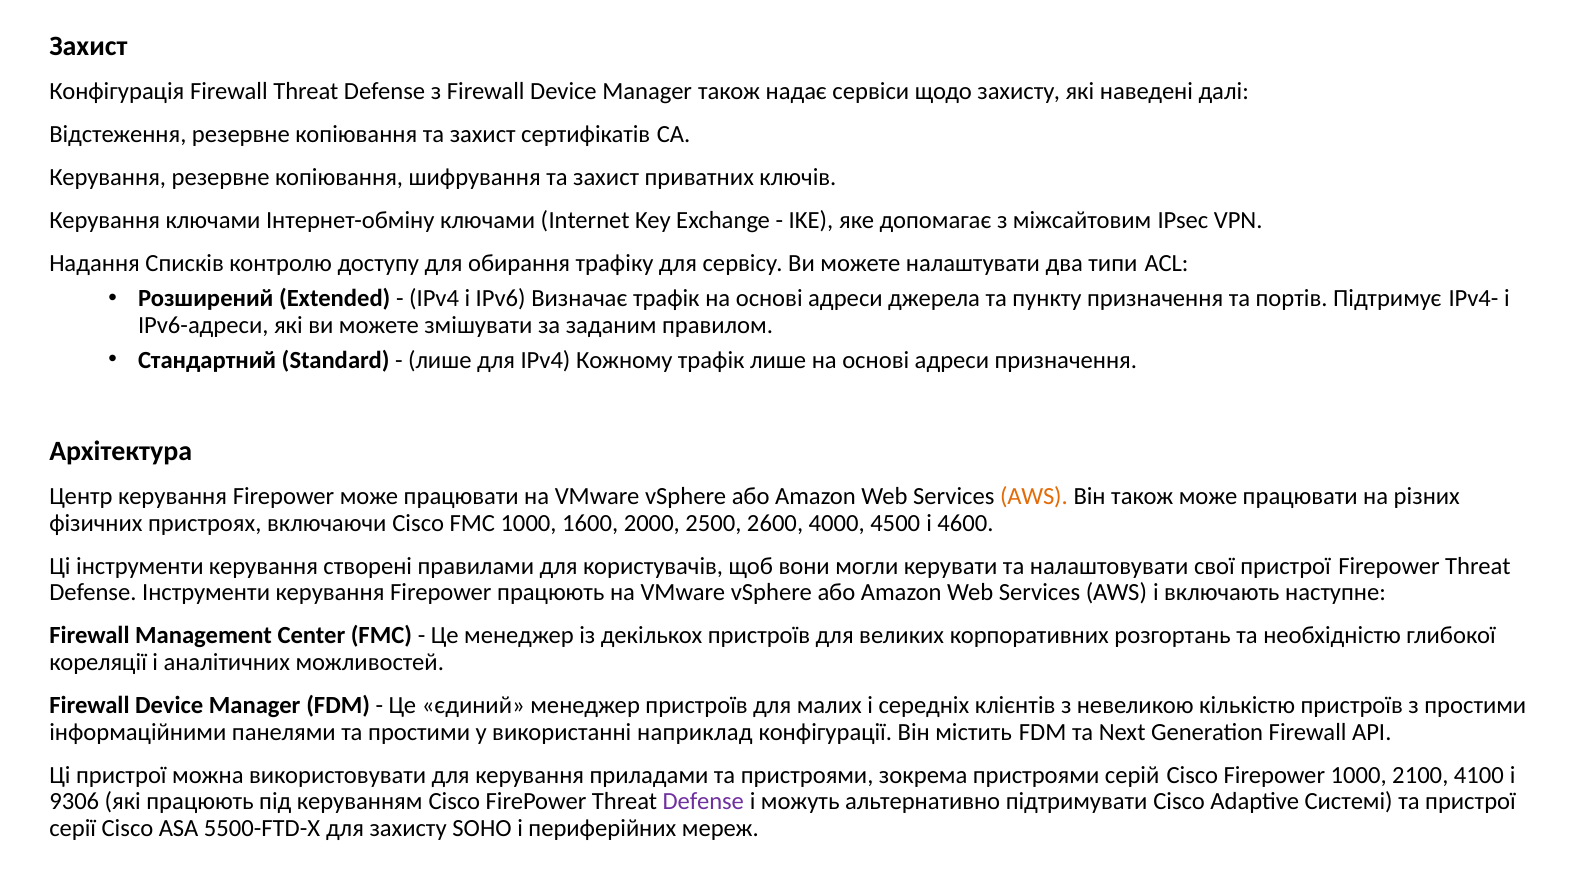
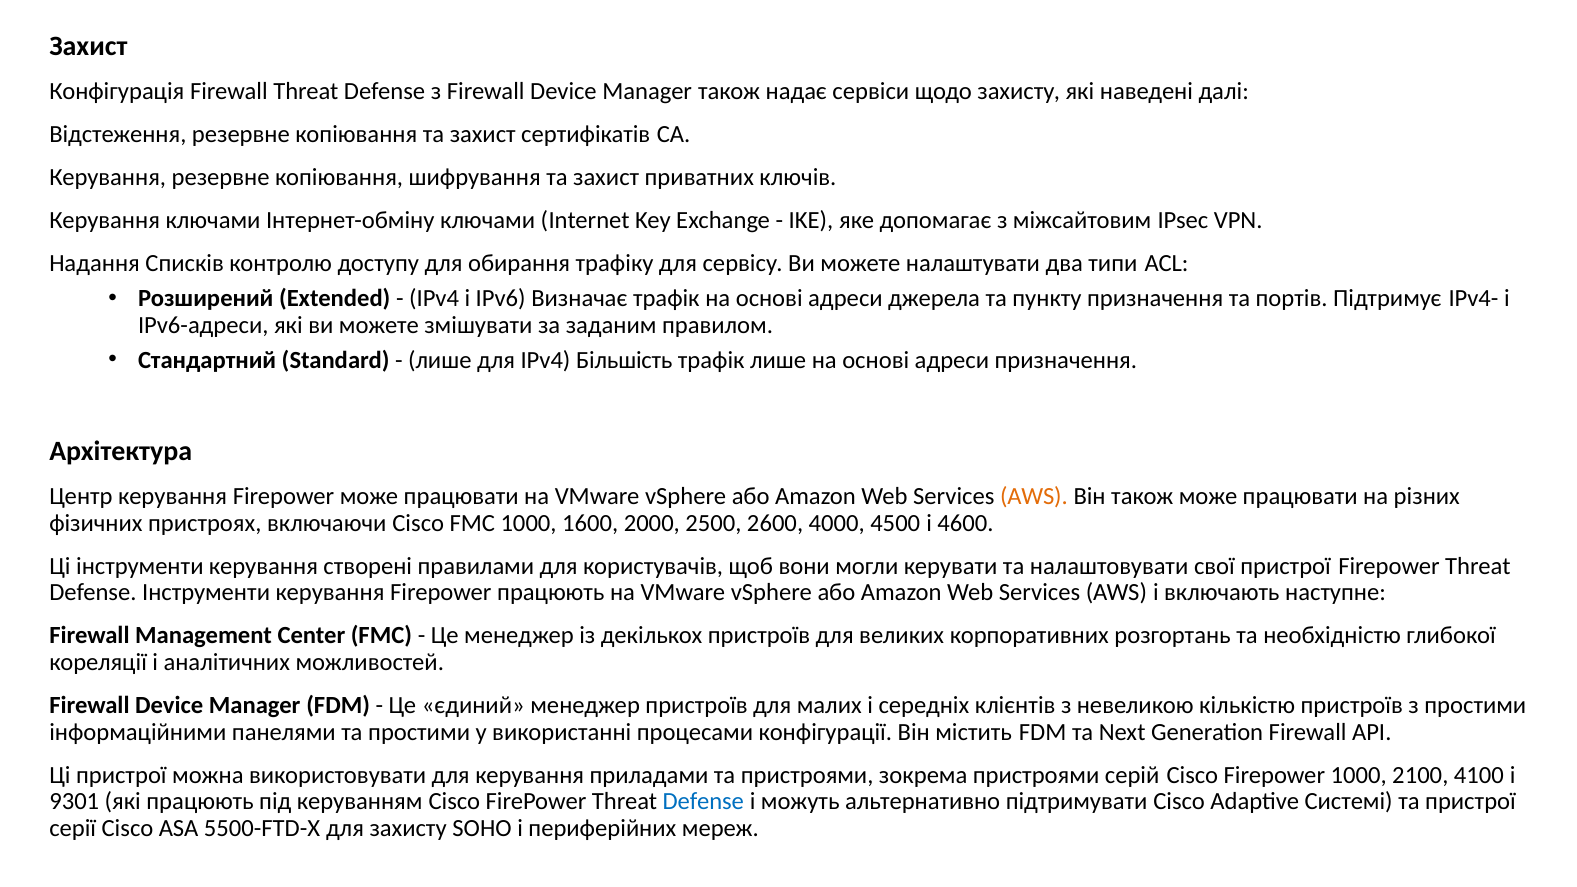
Кожному: Кожному -> Більшість
наприклад: наприклад -> процесами
9306: 9306 -> 9301
Defense at (703, 802) colour: purple -> blue
